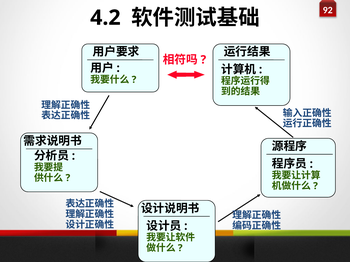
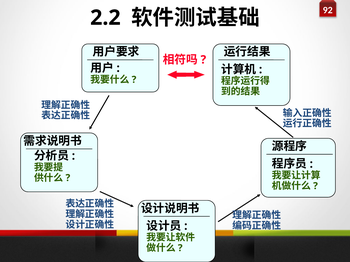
4.2: 4.2 -> 2.2
